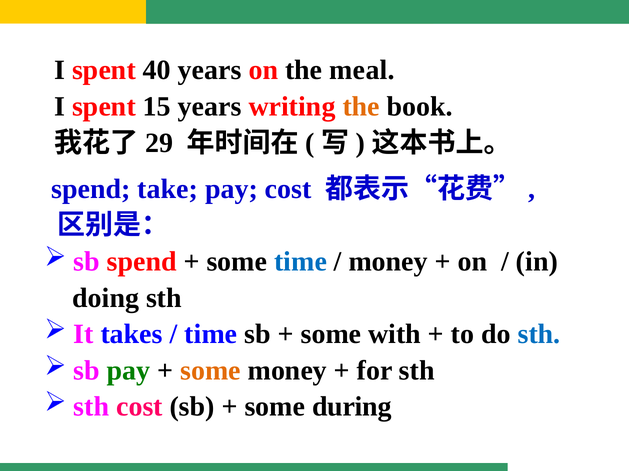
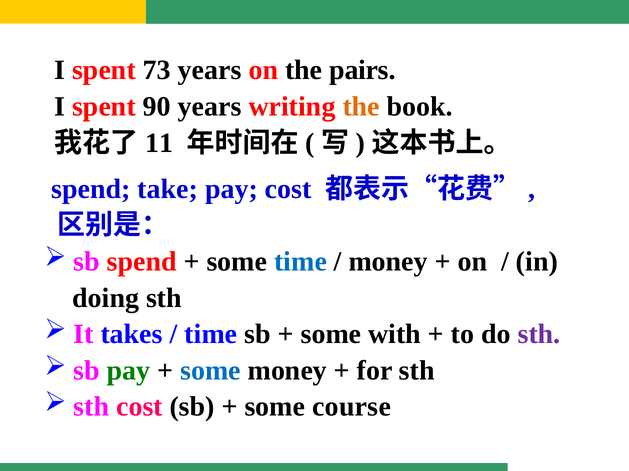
40: 40 -> 73
meal: meal -> pairs
15: 15 -> 90
29: 29 -> 11
sth at (539, 335) colour: blue -> purple
some at (210, 371) colour: orange -> blue
during: during -> course
